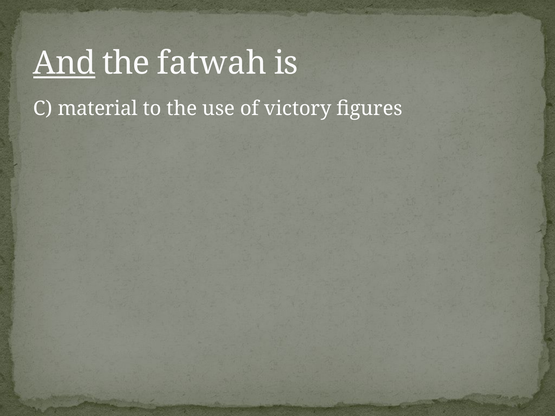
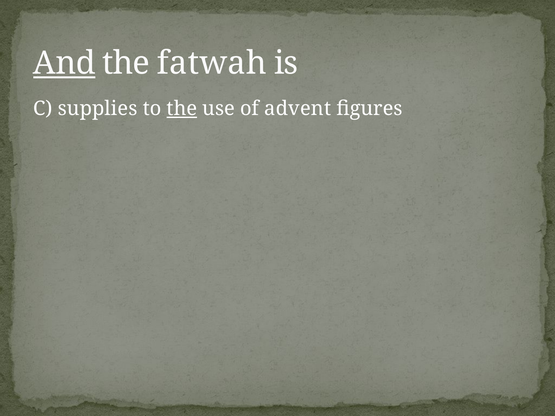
material: material -> supplies
the at (182, 109) underline: none -> present
victory: victory -> advent
